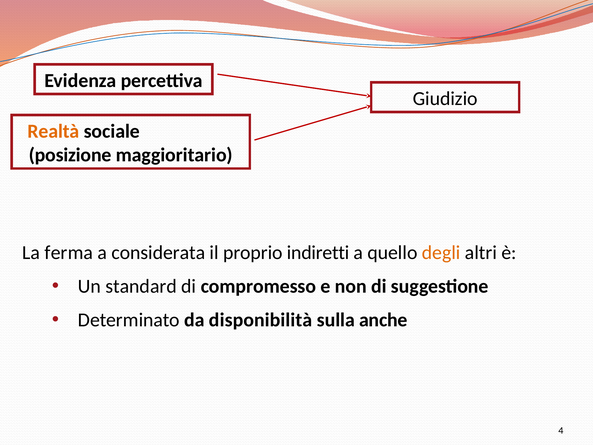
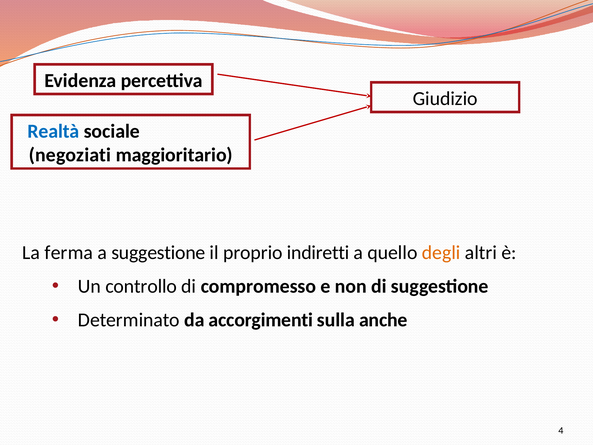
Realtà colour: orange -> blue
posizione: posizione -> negoziati
a considerata: considerata -> suggestione
standard: standard -> controllo
disponibilità: disponibilità -> accorgimenti
